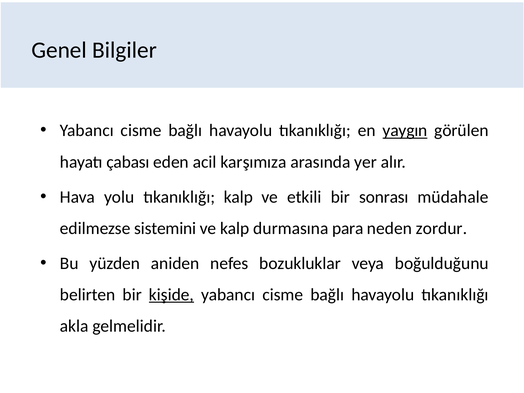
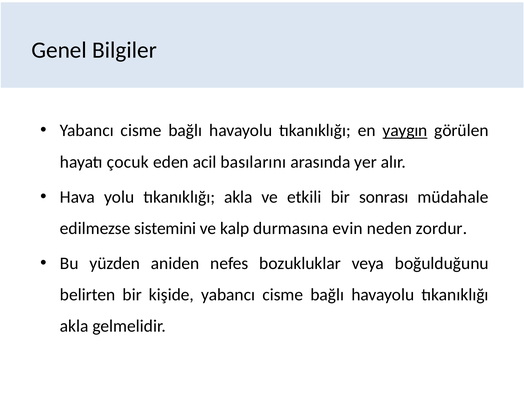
çabası: çabası -> çocuk
karşımıza: karşımıza -> basılarını
yolu tıkanıklığı kalp: kalp -> akla
para: para -> evin
kişide underline: present -> none
